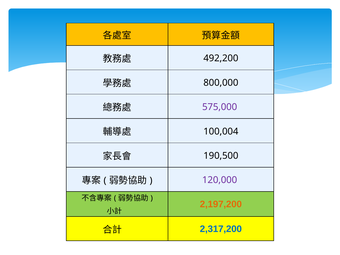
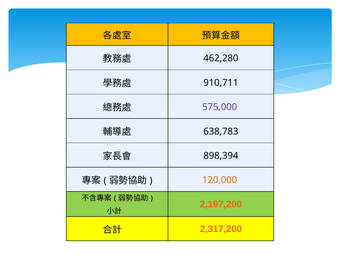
492,200: 492,200 -> 462,280
800,000: 800,000 -> 910,711
100,004: 100,004 -> 638,783
190,500: 190,500 -> 898,394
120,000 colour: purple -> orange
2,317,200 colour: blue -> orange
